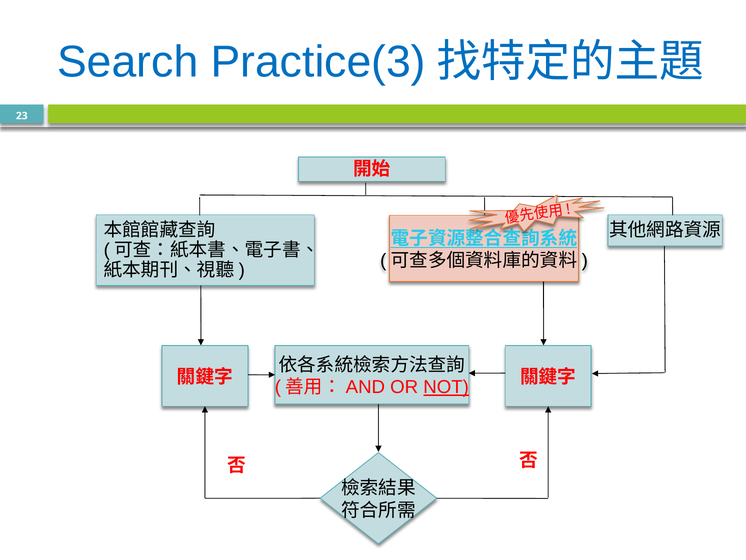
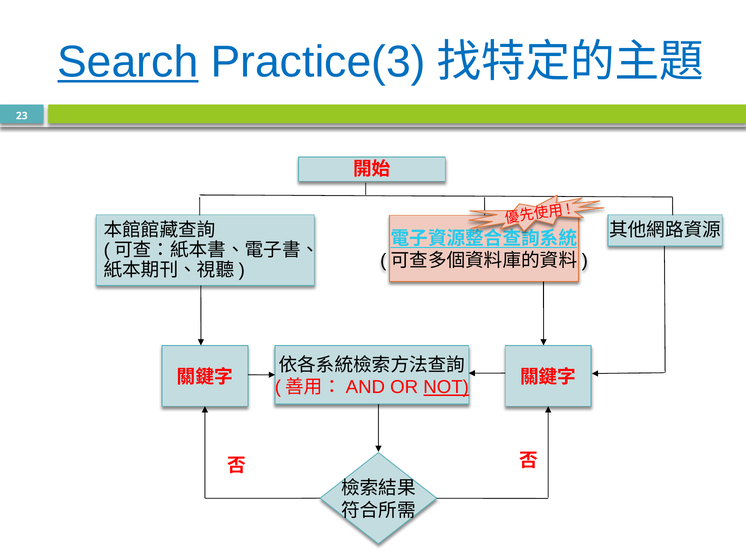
Search underline: none -> present
